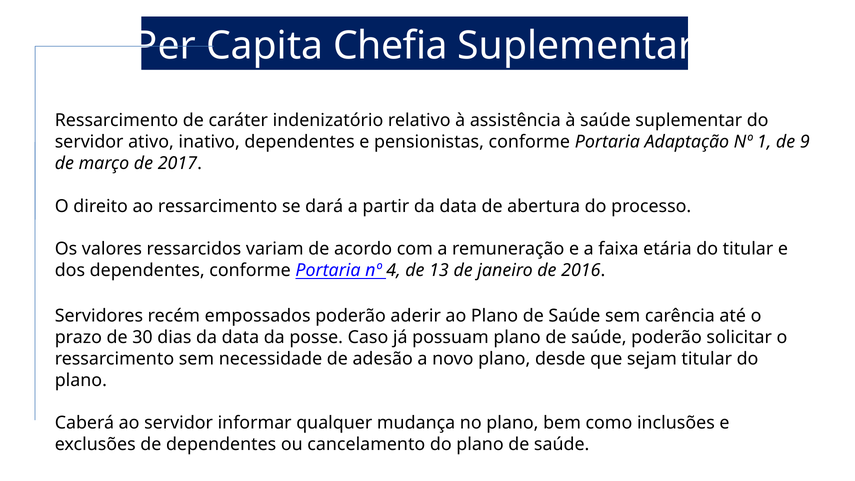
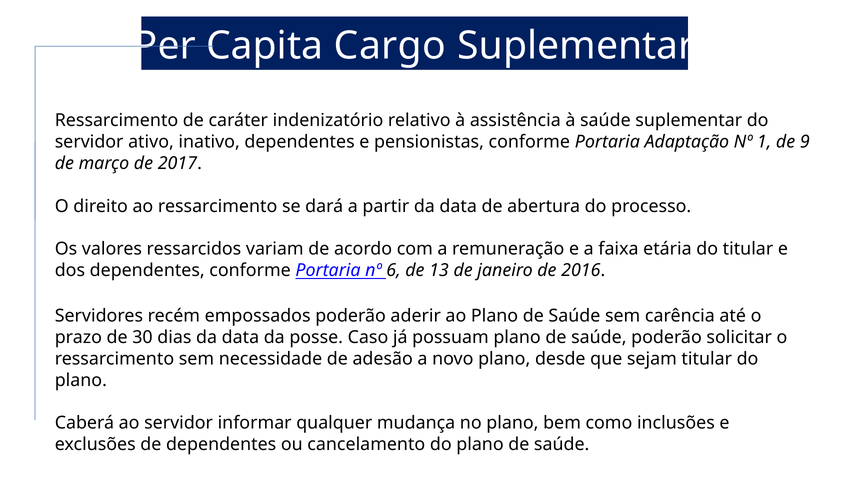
Chefia: Chefia -> Cargo
4: 4 -> 6
